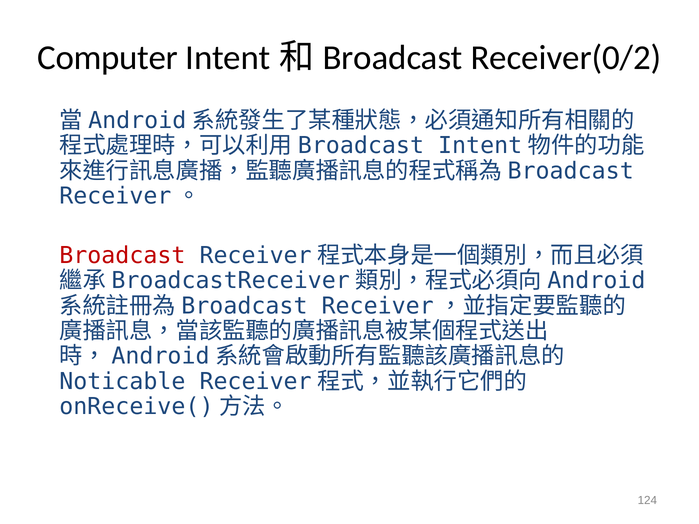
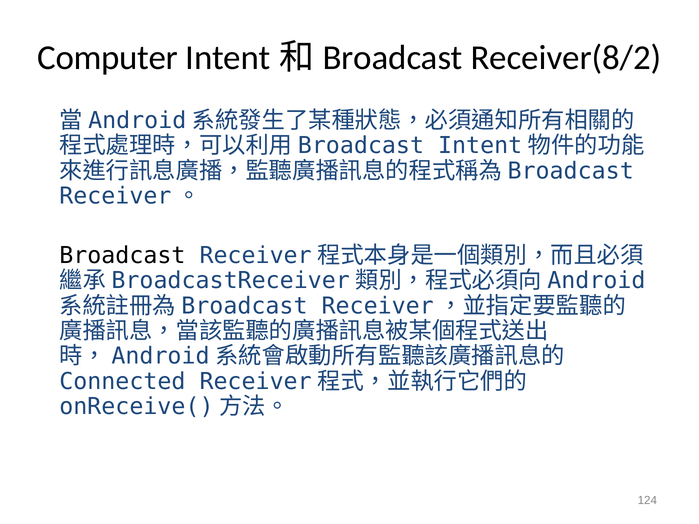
Receiver(0/2: Receiver(0/2 -> Receiver(8/2
Broadcast colour: red -> black
Noticable: Noticable -> Connected
